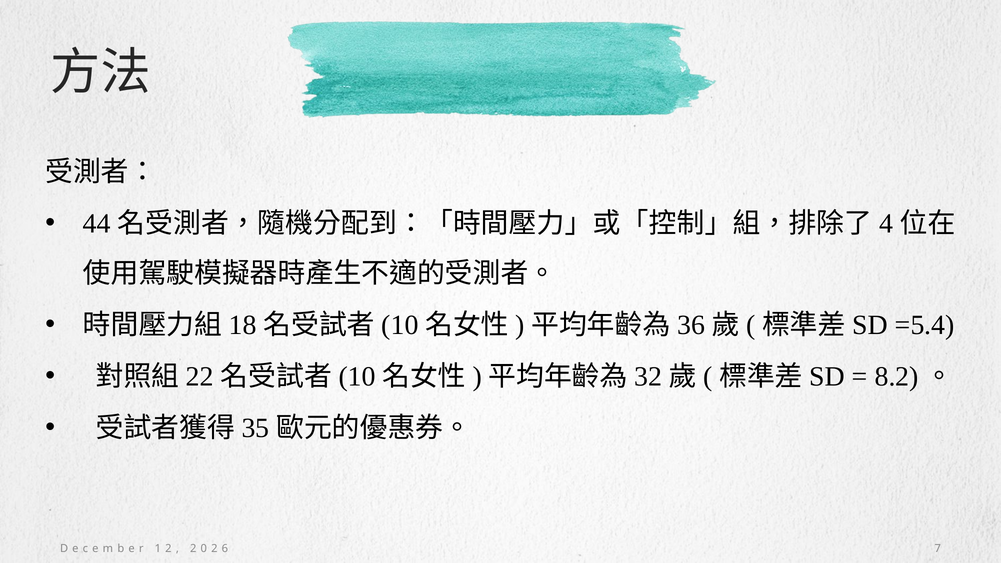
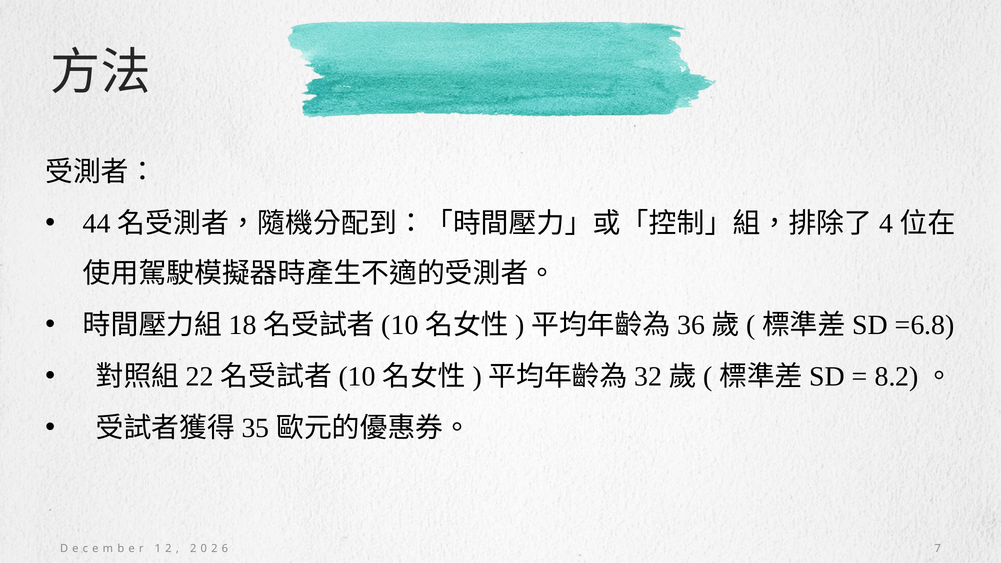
=5.4: =5.4 -> =6.8
